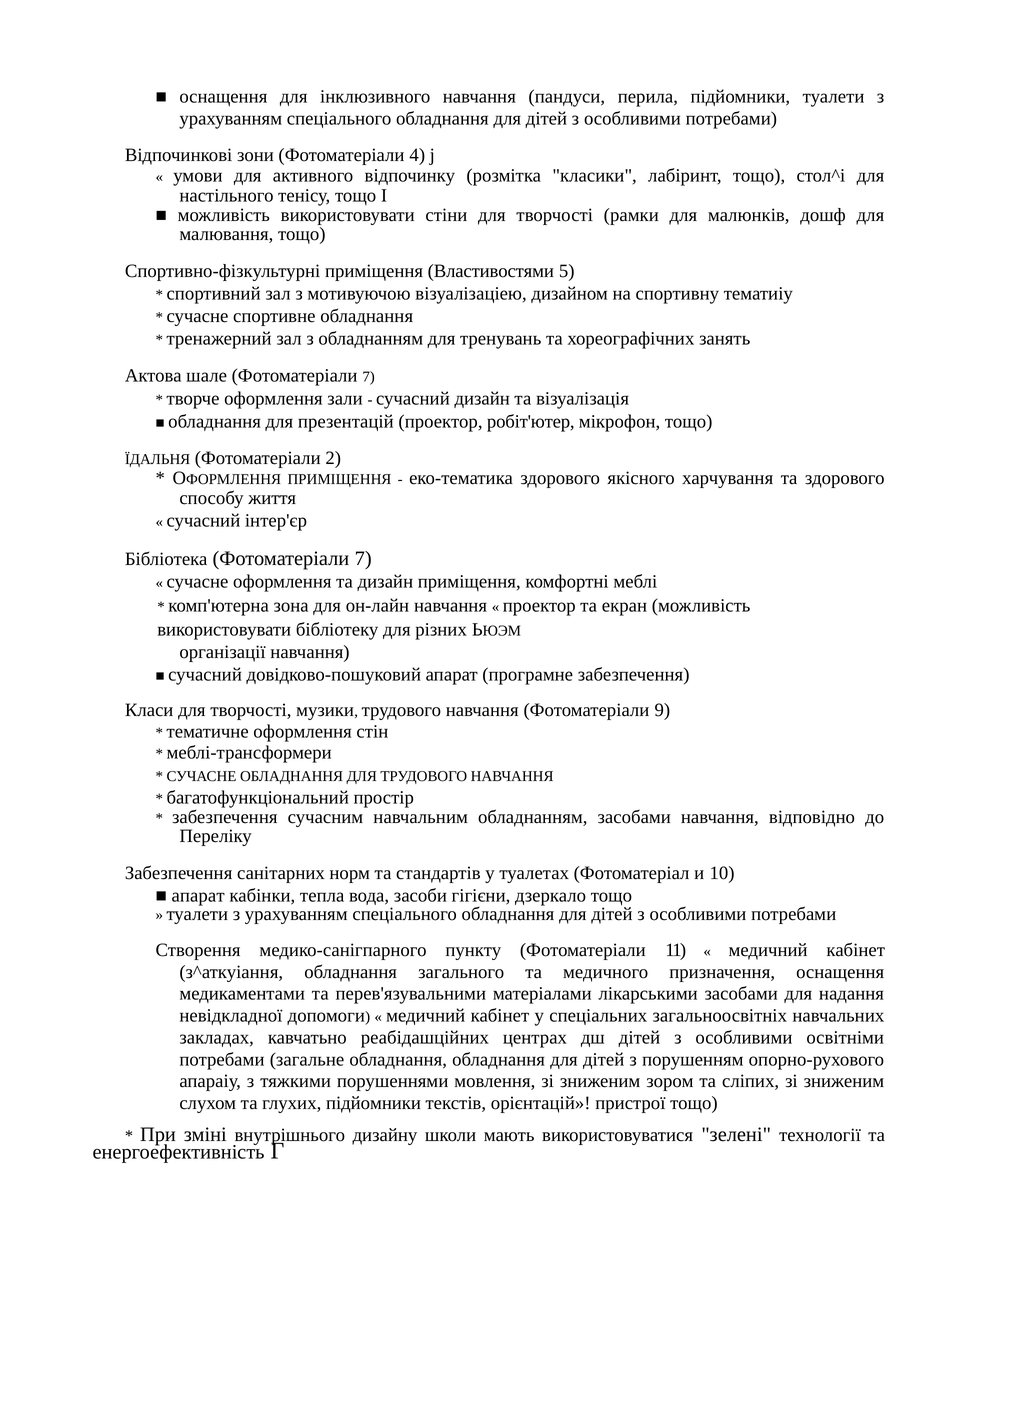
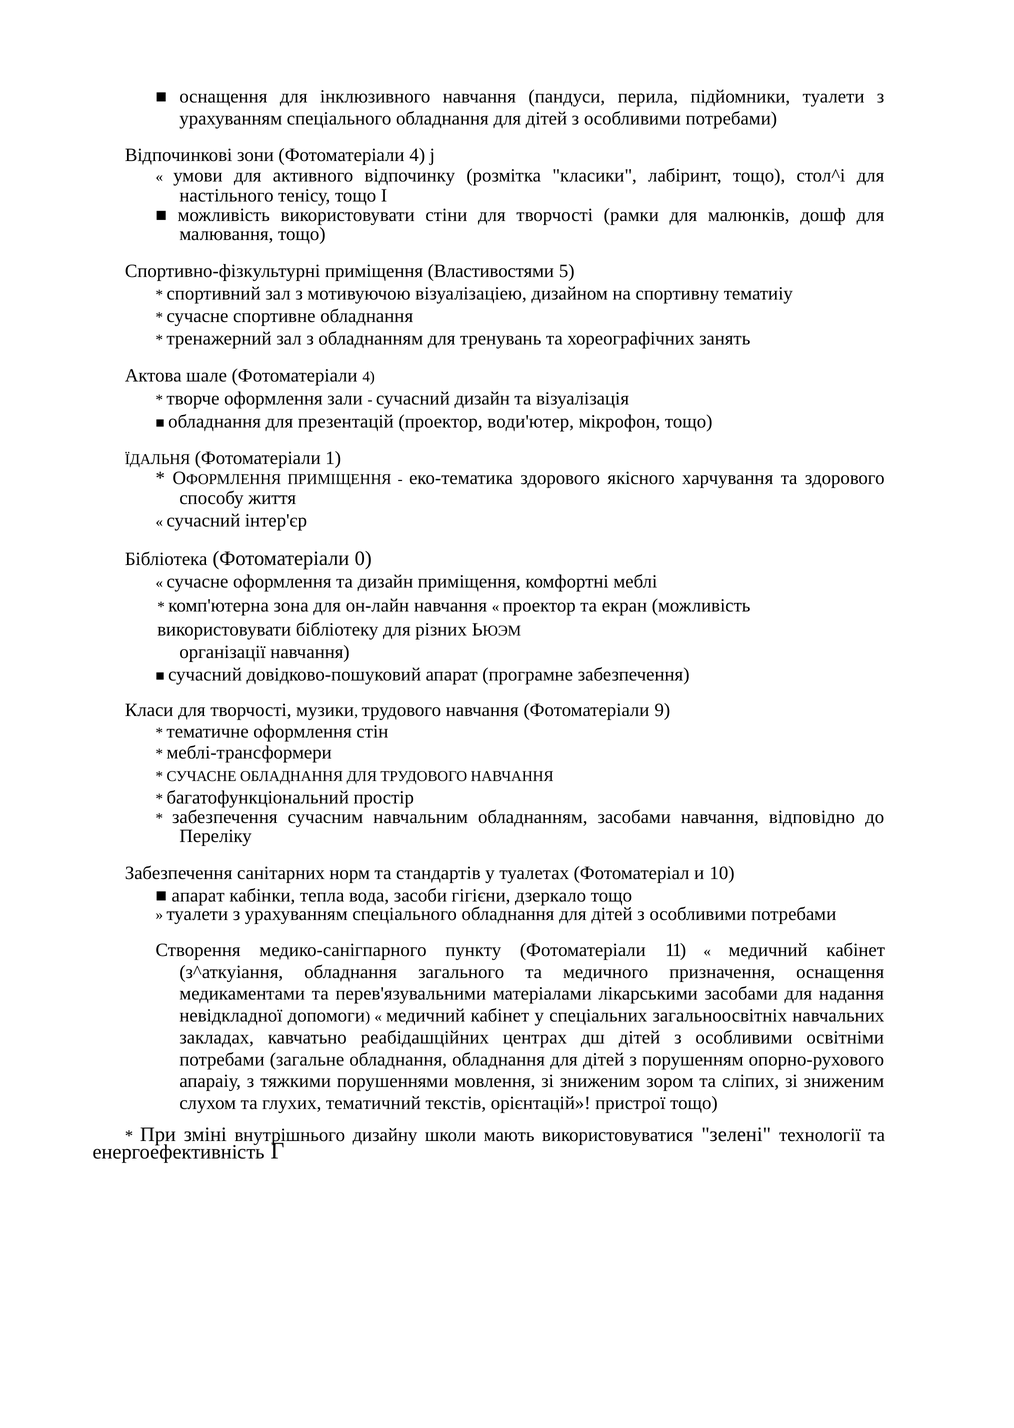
шале Фотоматеріали 7: 7 -> 4
робіт'ютер: робіт'ютер -> води'ютер
2: 2 -> 1
Бібліотека Фотоматеріали 7: 7 -> 0
глухих підйомники: підйомники -> тематичний
